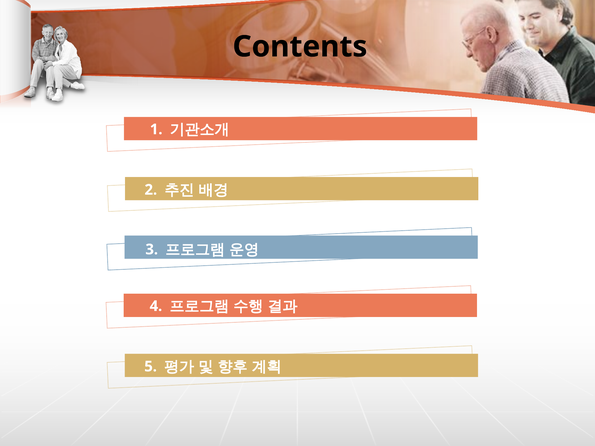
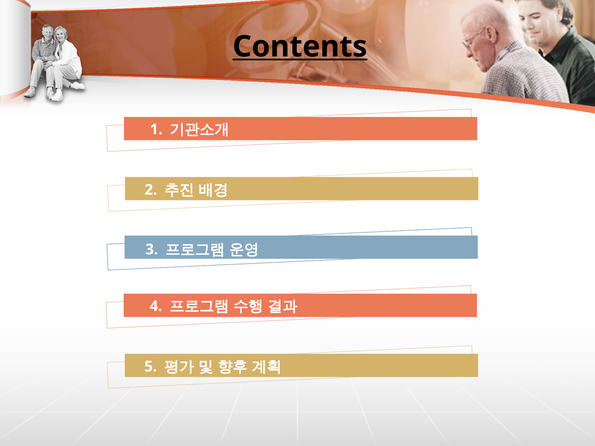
Contents underline: none -> present
